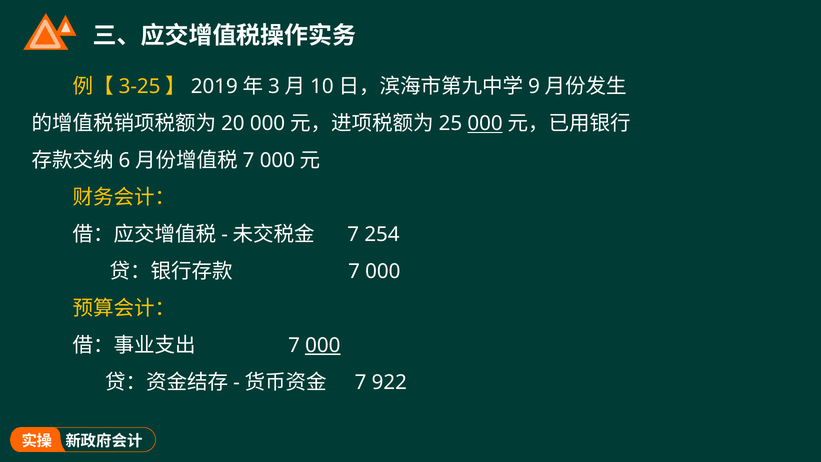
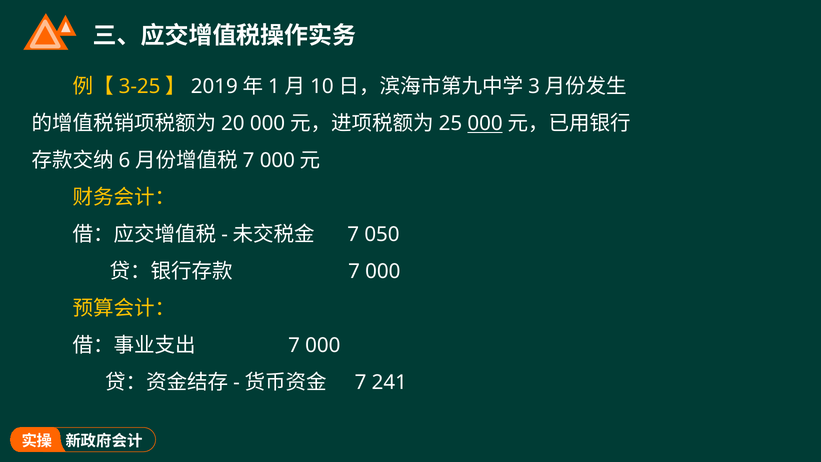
3: 3 -> 1
9: 9 -> 3
254: 254 -> 050
000 at (323, 345) underline: present -> none
922: 922 -> 241
